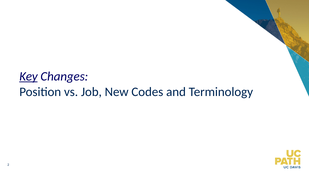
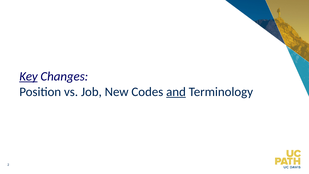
and underline: none -> present
